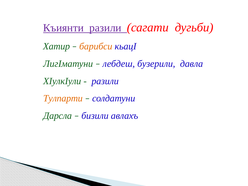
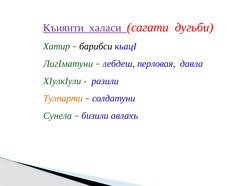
Къиянти разили: разили -> халаси
барибси colour: orange -> black
бузерили: бузерили -> перловая
Дарсла: Дарсла -> Сунела
